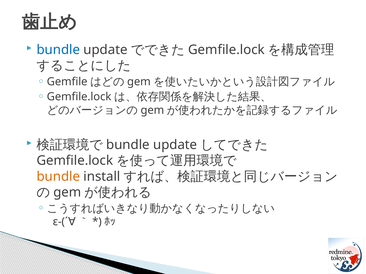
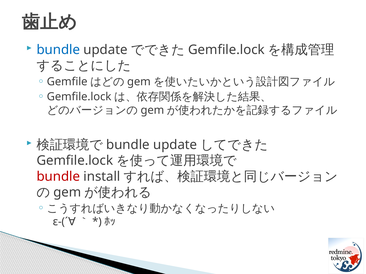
bundle at (58, 177) colour: orange -> red
